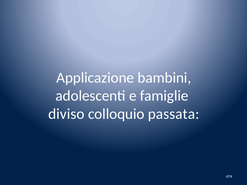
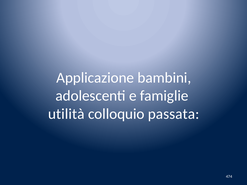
diviso: diviso -> utilità
